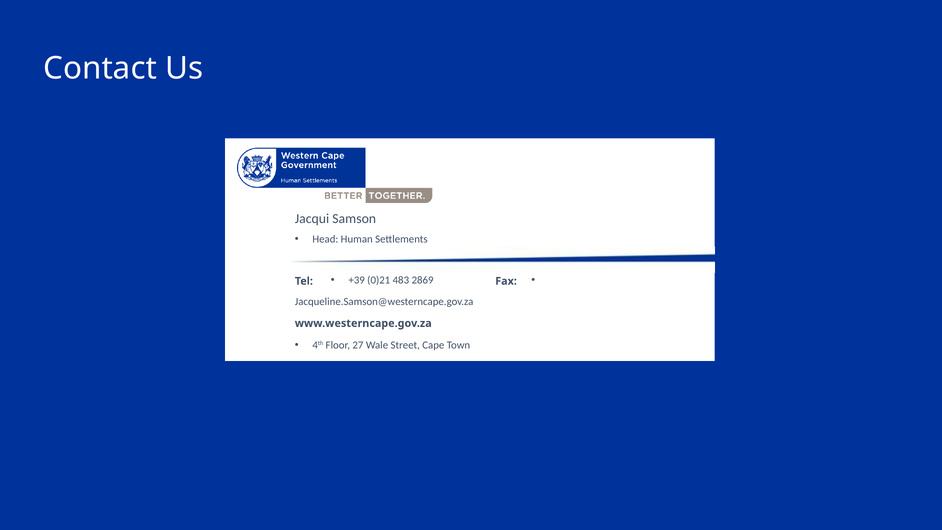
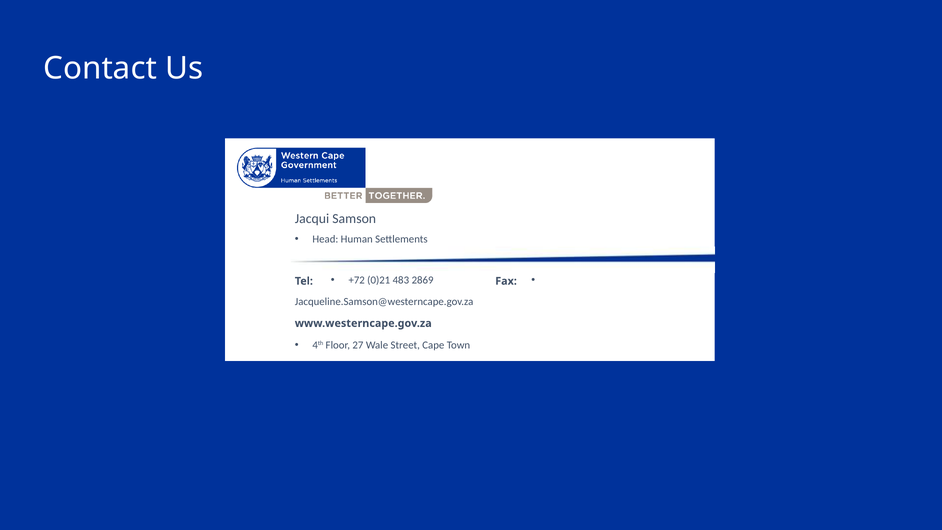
+39: +39 -> +72
